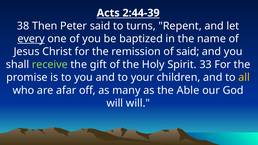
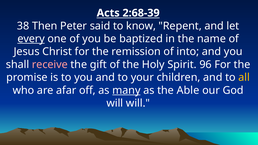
2:44-39: 2:44-39 -> 2:68-39
turns: turns -> know
of said: said -> into
receive colour: light green -> pink
33: 33 -> 96
many underline: none -> present
